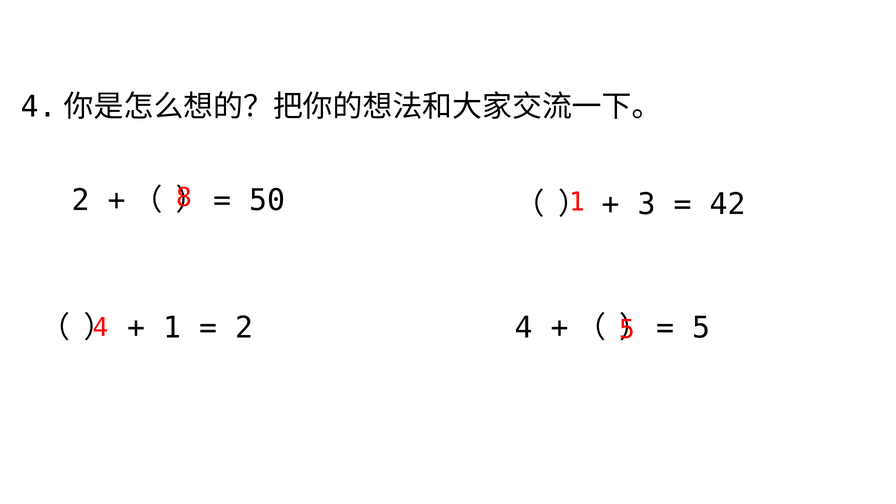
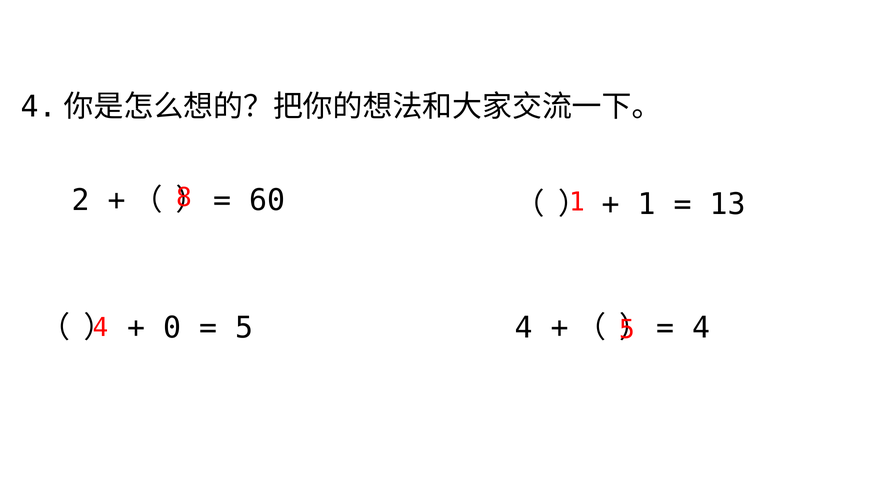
50: 50 -> 60
3 at (647, 205): 3 -> 1
42: 42 -> 13
5 at (701, 328): 5 -> 4
1 at (172, 328): 1 -> 0
2 at (244, 328): 2 -> 5
